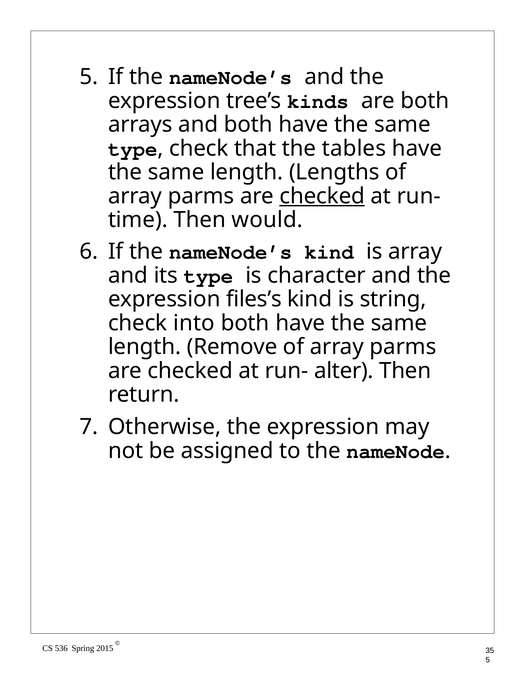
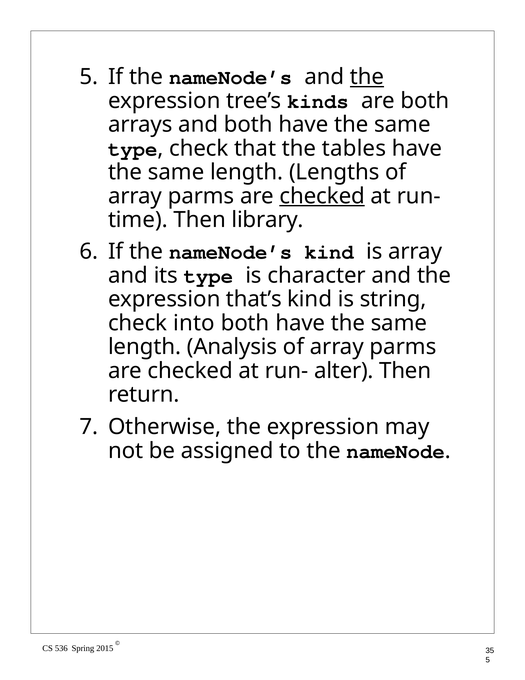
the at (367, 77) underline: none -> present
would: would -> library
files’s: files’s -> that’s
Remove: Remove -> Analysis
